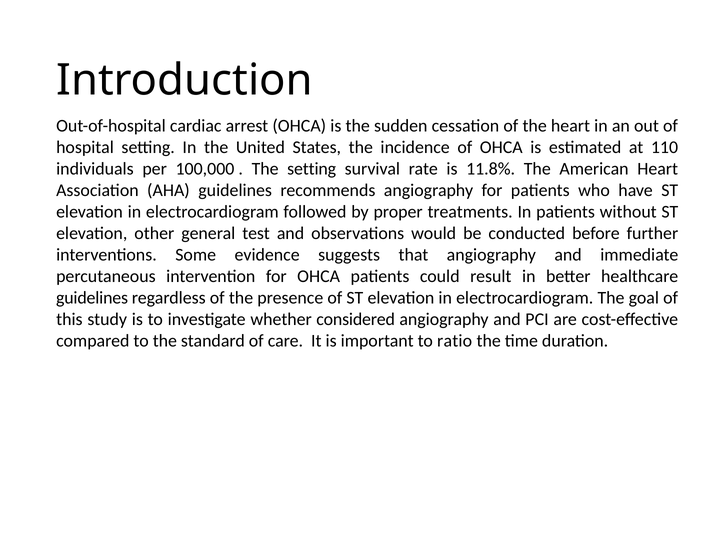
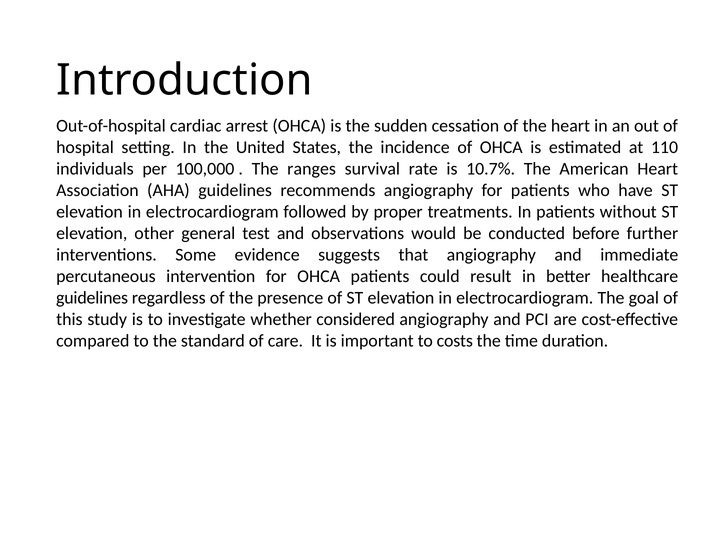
The setting: setting -> ranges
11.8%: 11.8% -> 10.7%
ratio: ratio -> costs
